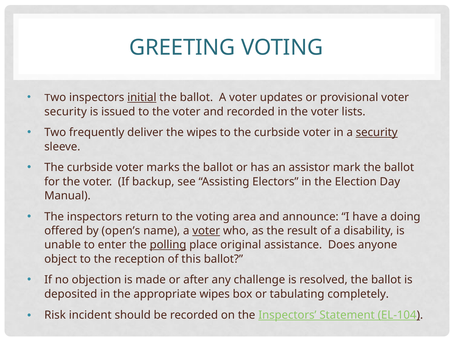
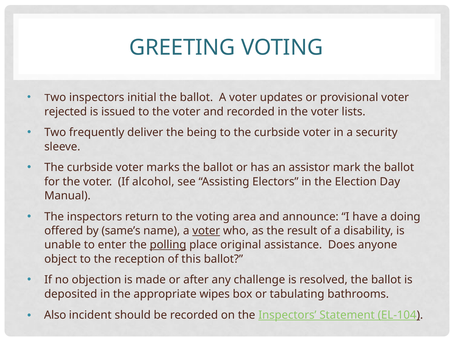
initial underline: present -> none
security at (66, 111): security -> rejected
the wipes: wipes -> being
security at (377, 132) underline: present -> none
backup: backup -> alcohol
open’s: open’s -> same’s
completely: completely -> bathrooms
Risk: Risk -> Also
